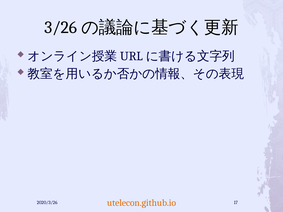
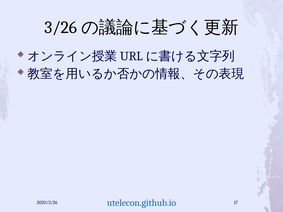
utelecon.github.io colour: orange -> blue
